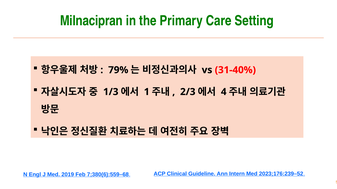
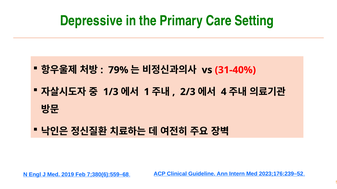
Milnacipran: Milnacipran -> Depressive
